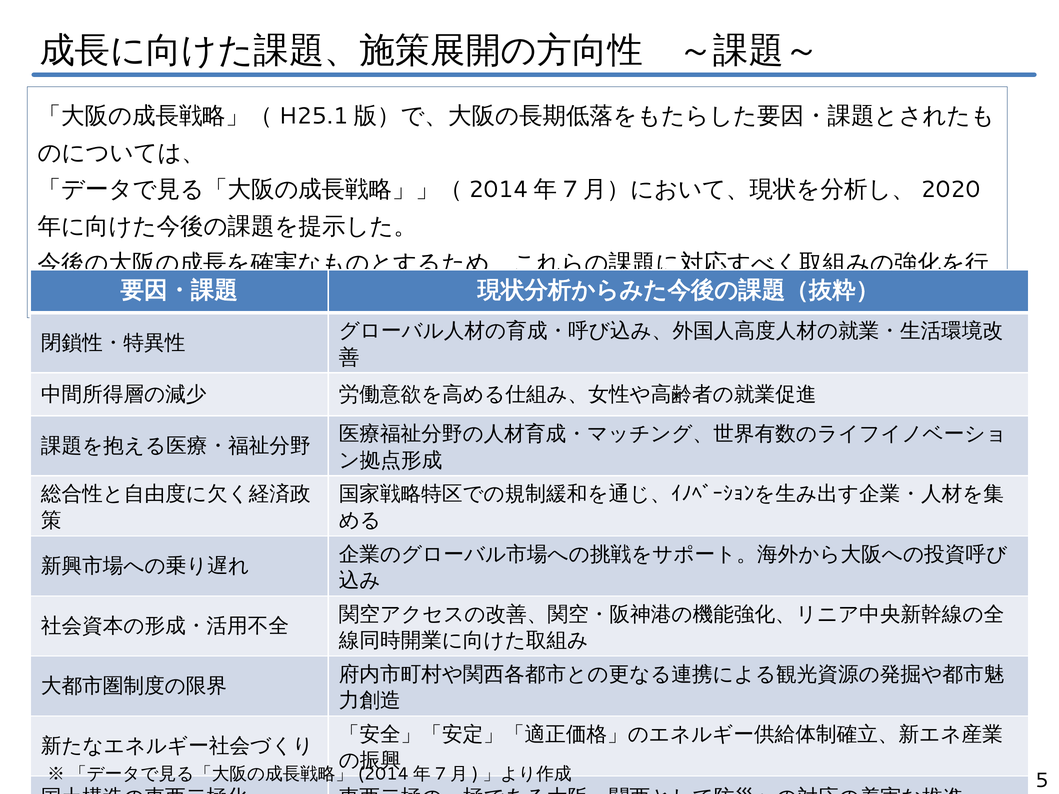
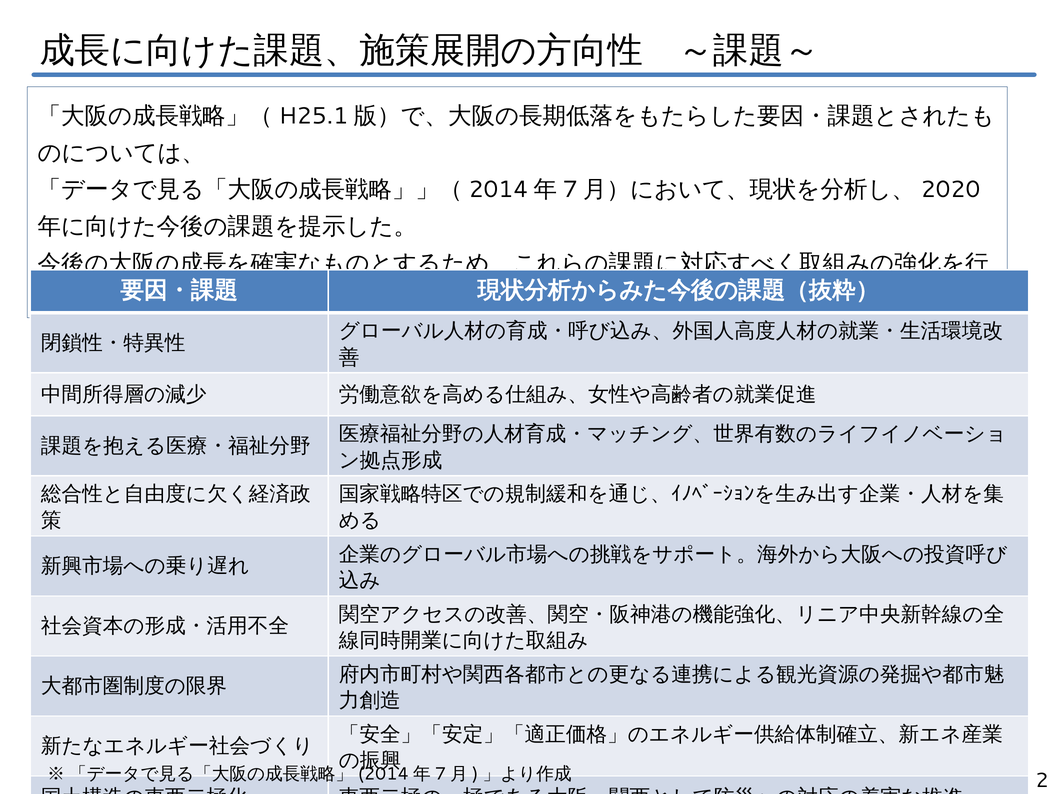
5: 5 -> 2
